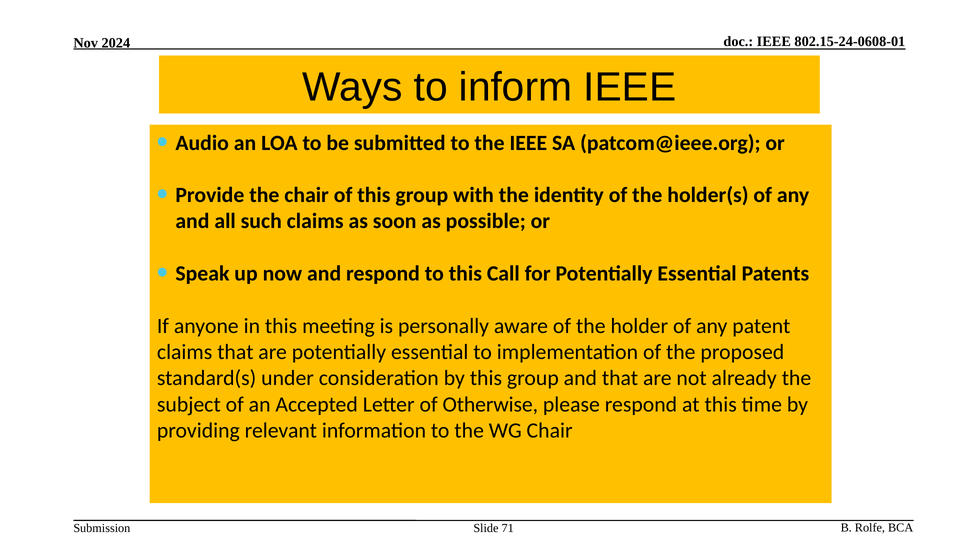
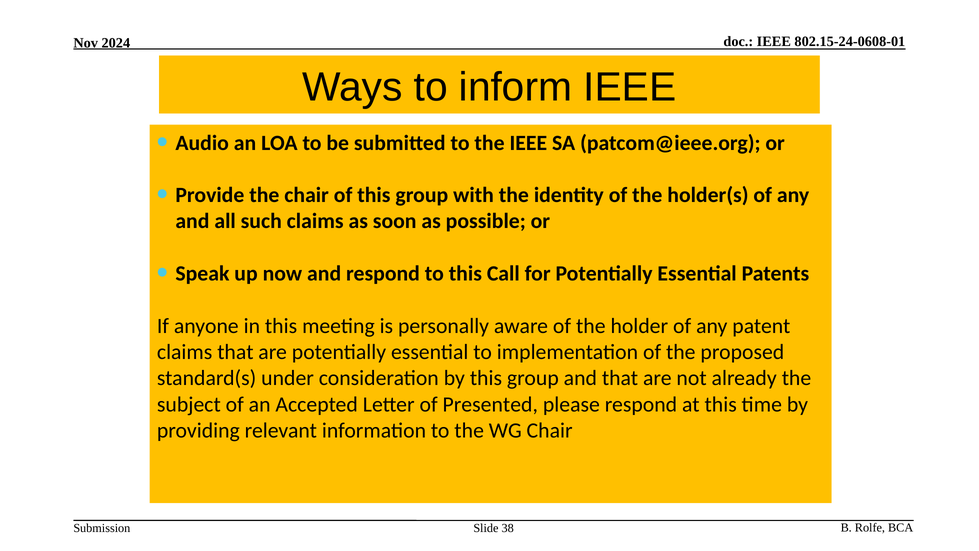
of Otherwise: Otherwise -> Presented
71: 71 -> 38
